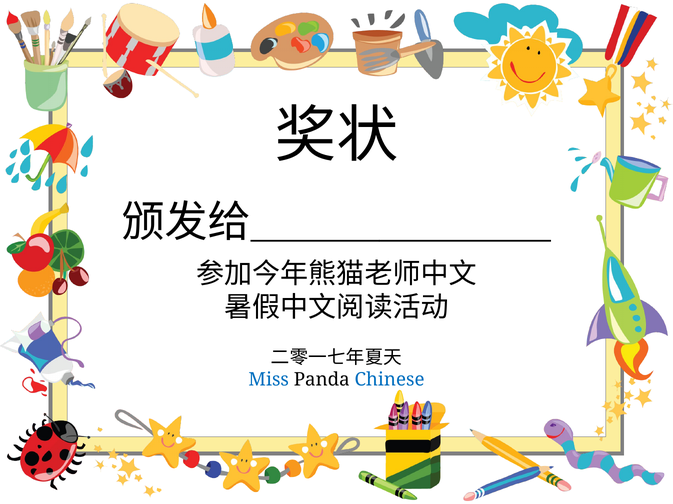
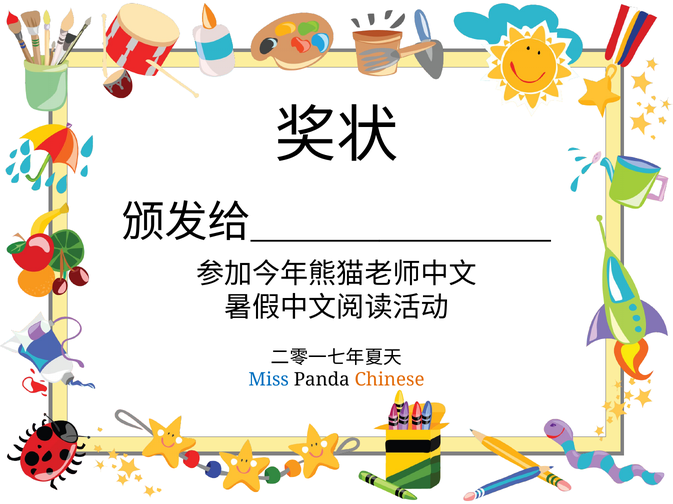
Chinese colour: blue -> orange
